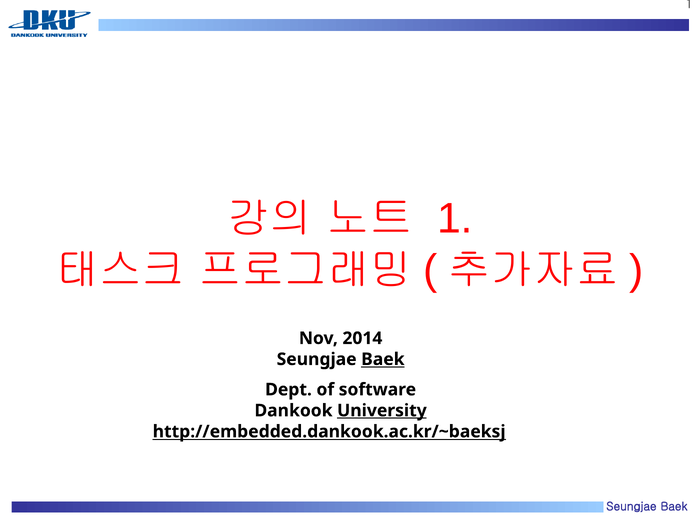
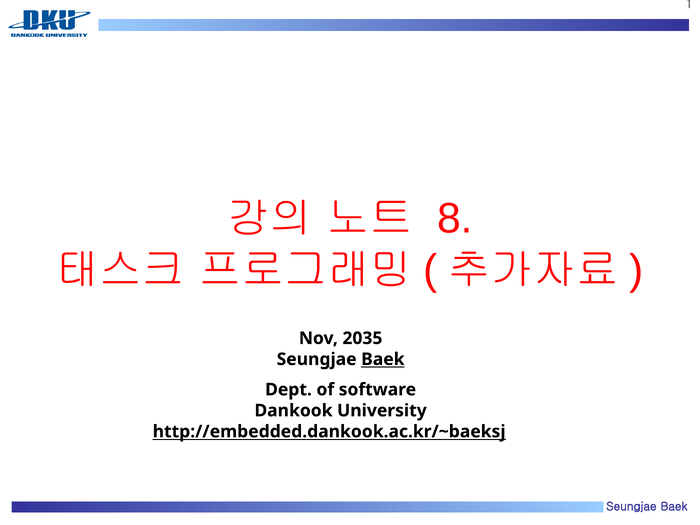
1 at (455, 219): 1 -> 8
2014: 2014 -> 2035
University underline: present -> none
